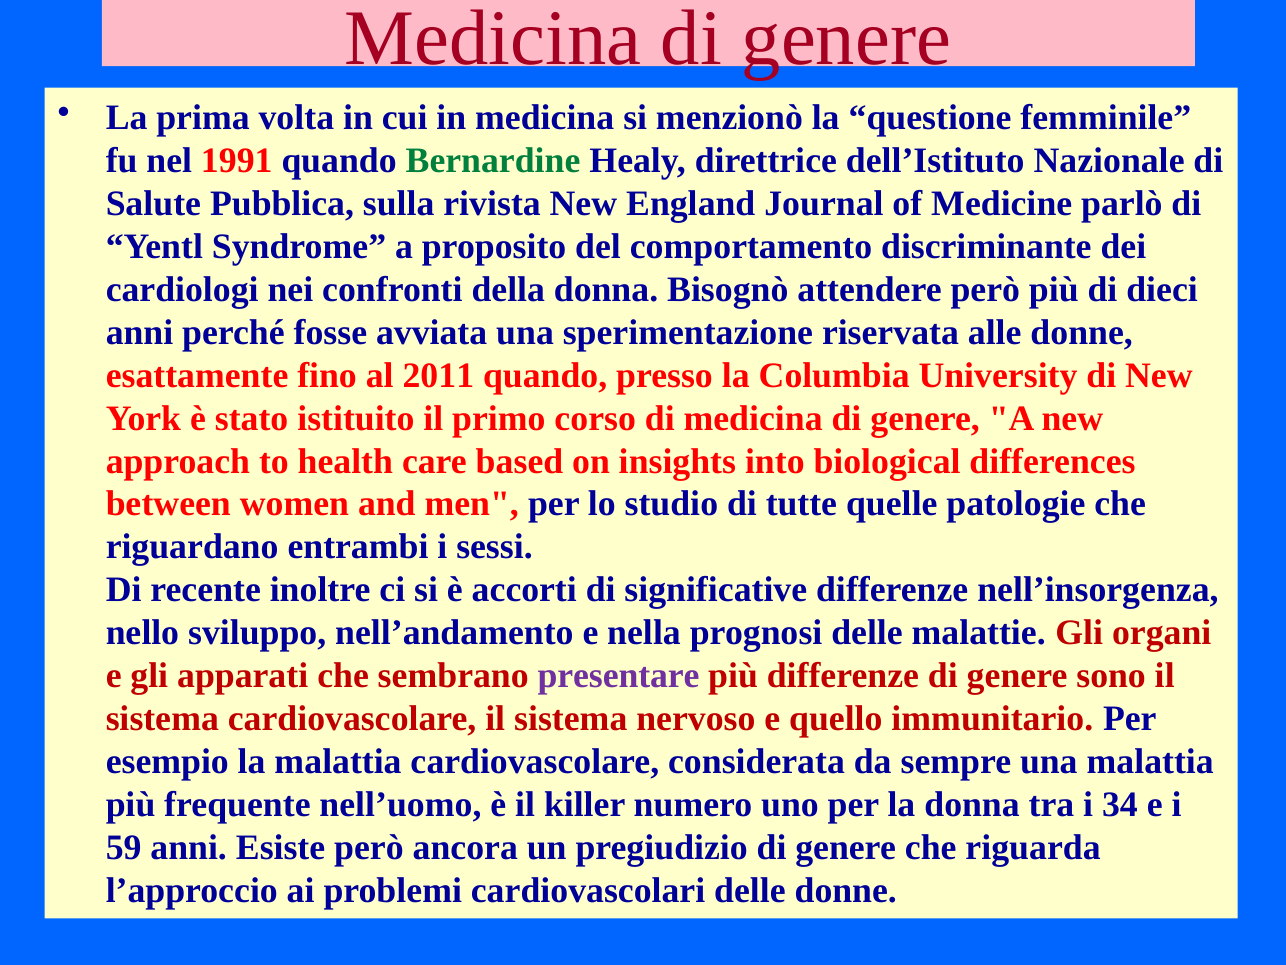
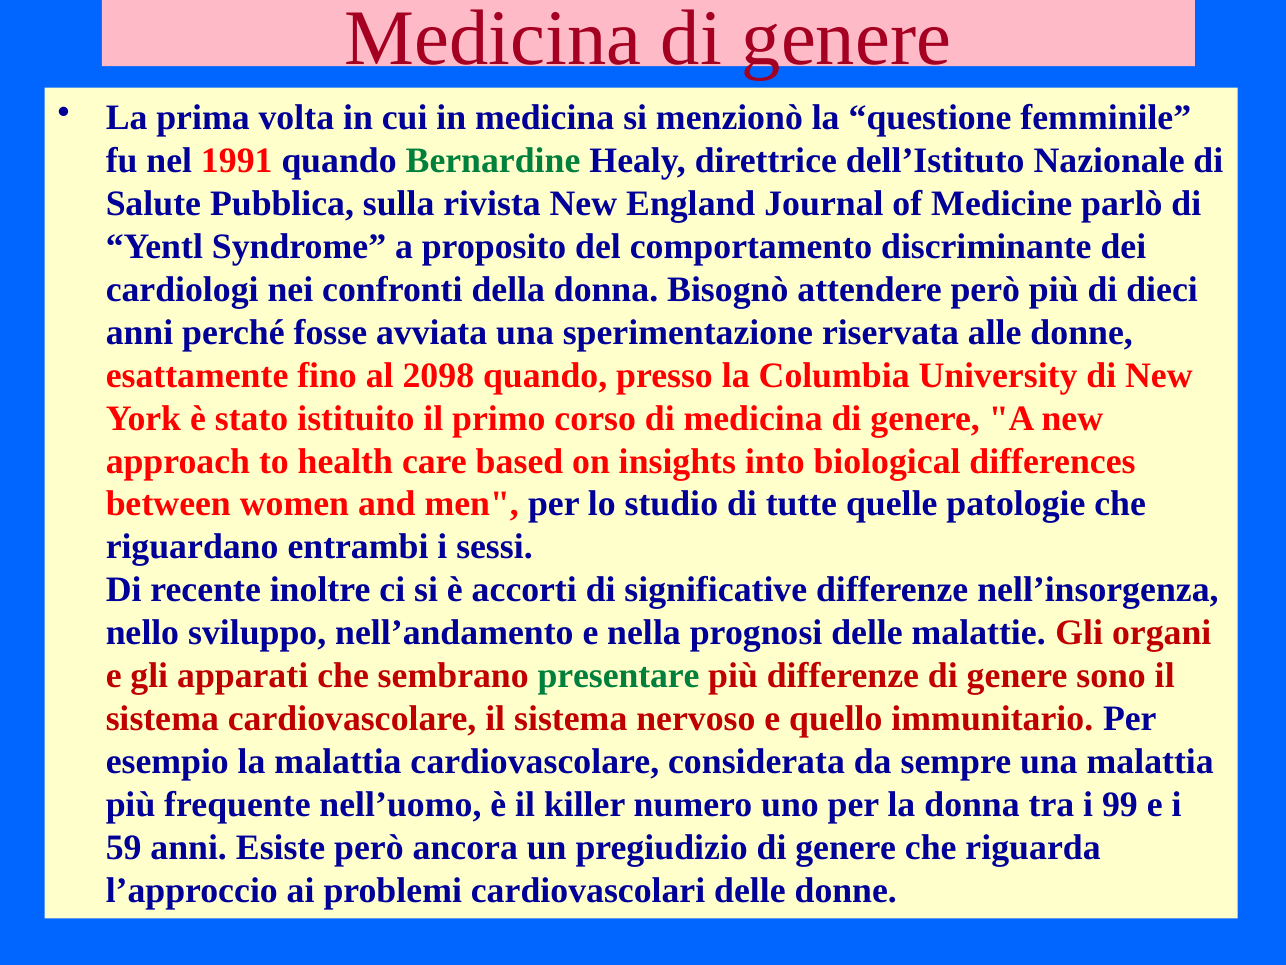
2011: 2011 -> 2098
presentare colour: purple -> green
34: 34 -> 99
